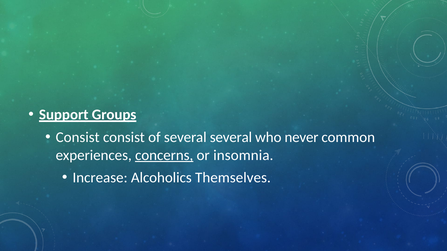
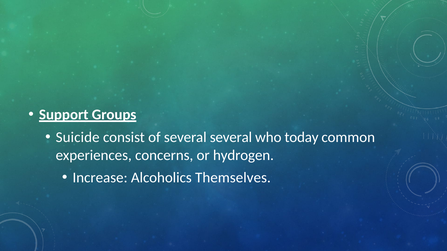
Consist at (78, 138): Consist -> Suicide
never: never -> today
concerns underline: present -> none
insomnia: insomnia -> hydrogen
